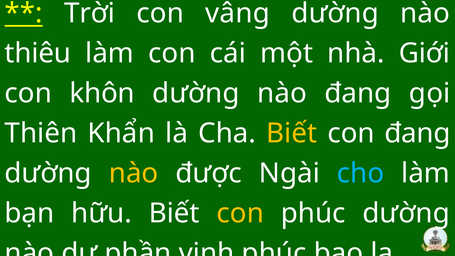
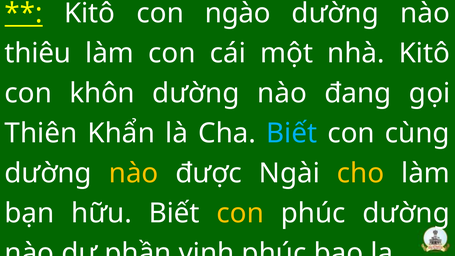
Trời at (90, 13): Trời -> Kitô
vâng: vâng -> ngào
nhà Giới: Giới -> Kitô
Biết at (292, 133) colour: yellow -> light blue
con đang: đang -> cùng
cho colour: light blue -> yellow
